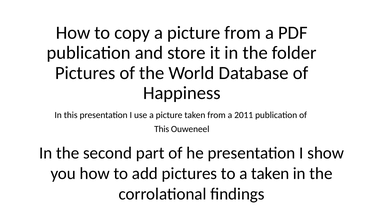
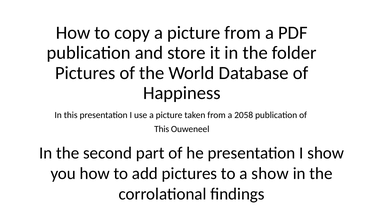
2011: 2011 -> 2058
a taken: taken -> show
